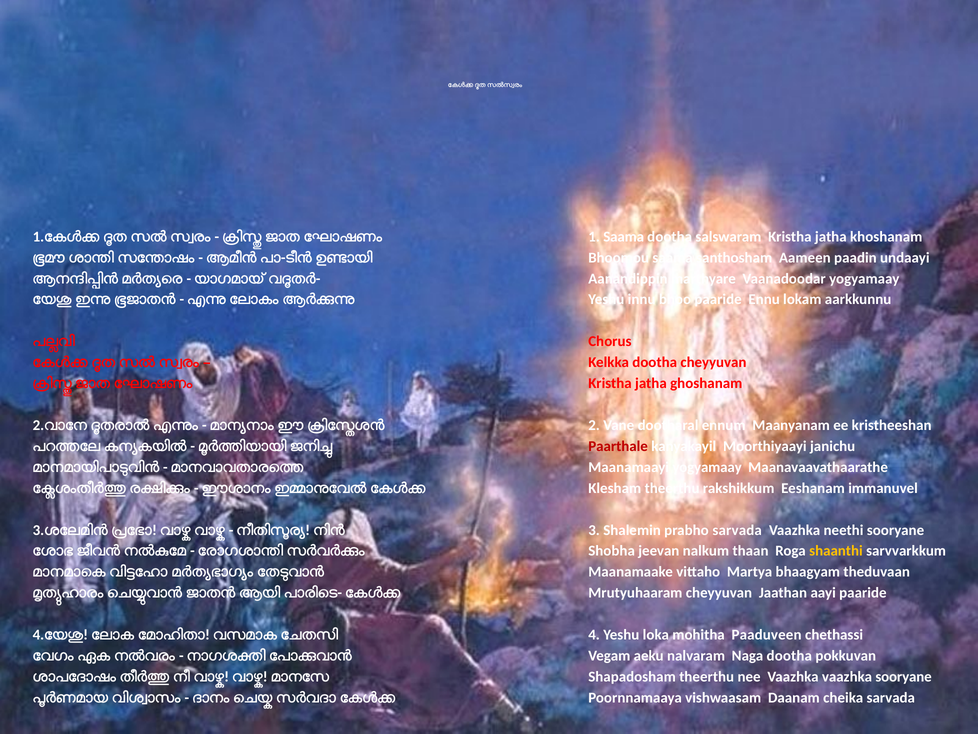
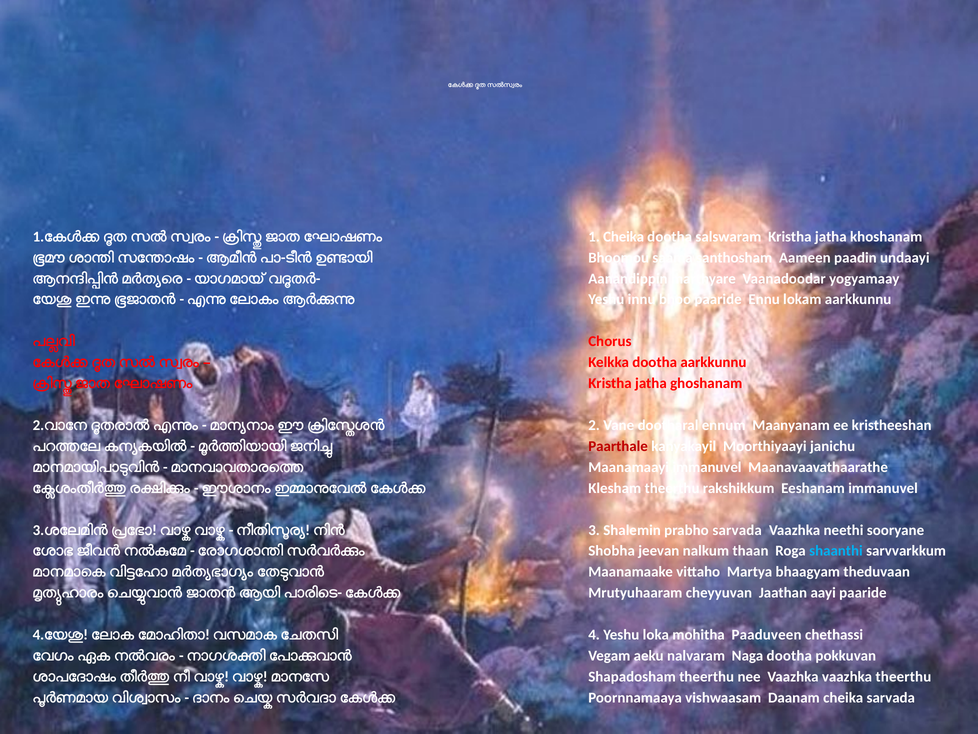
1 Saama: Saama -> Cheika
dootha cheyyuvan: cheyyuvan -> aarkkunnu
Maanamaayi yogyamaay: yogyamaay -> immanuvel
shaanthi colour: yellow -> light blue
vaazhka sooryane: sooryane -> theerthu
